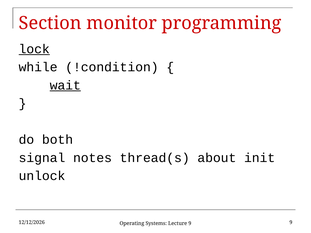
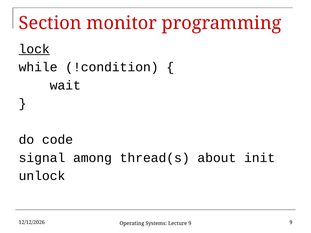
wait underline: present -> none
both: both -> code
notes: notes -> among
